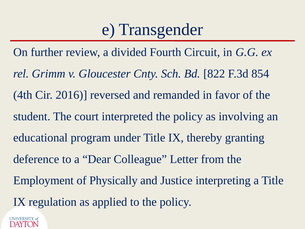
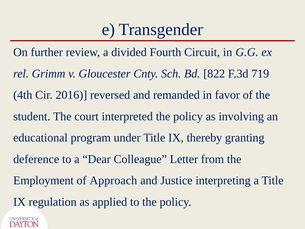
854: 854 -> 719
Physically: Physically -> Approach
